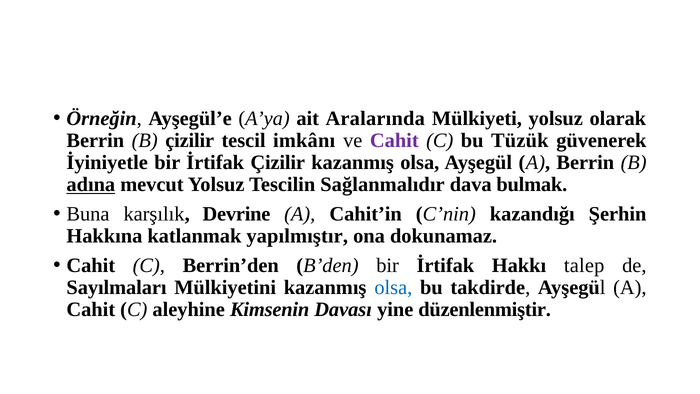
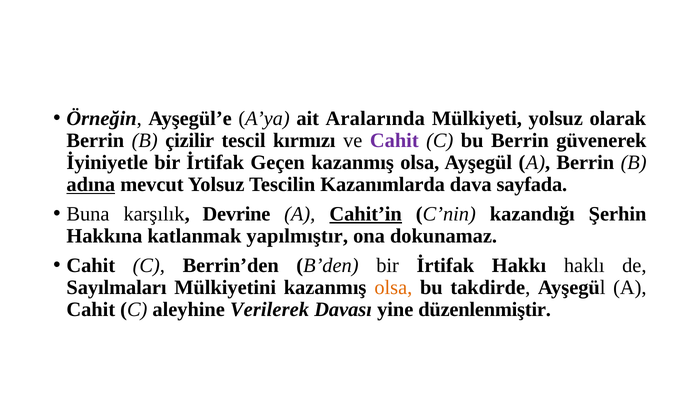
imkânı: imkânı -> kırmızı
bu Tüzük: Tüzük -> Berrin
İrtifak Çizilir: Çizilir -> Geçen
Sağlanmalıdır: Sağlanmalıdır -> Kazanımlarda
bulmak: bulmak -> sayfada
Cahit’in underline: none -> present
talep: talep -> haklı
olsa at (393, 287) colour: blue -> orange
Kimsenin: Kimsenin -> Verilerek
